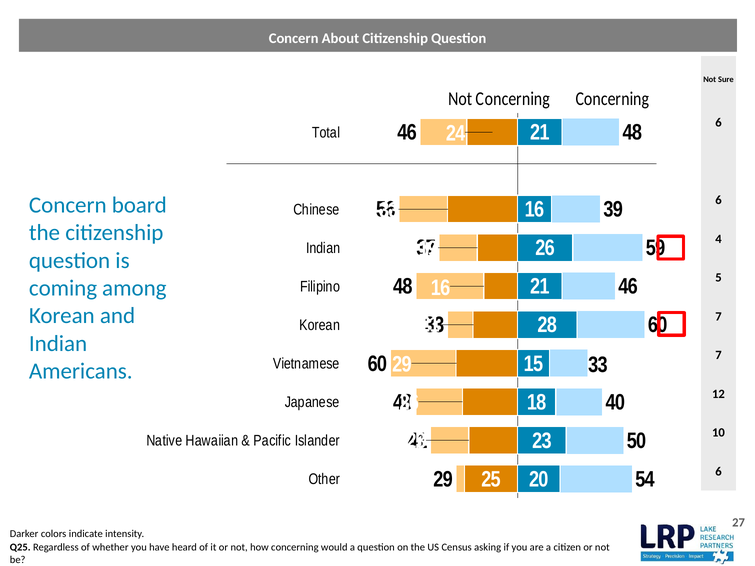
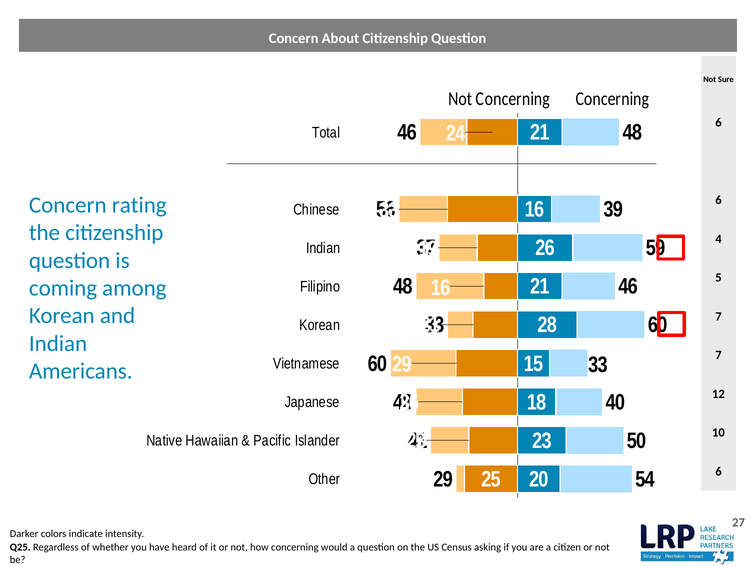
board: board -> rating
